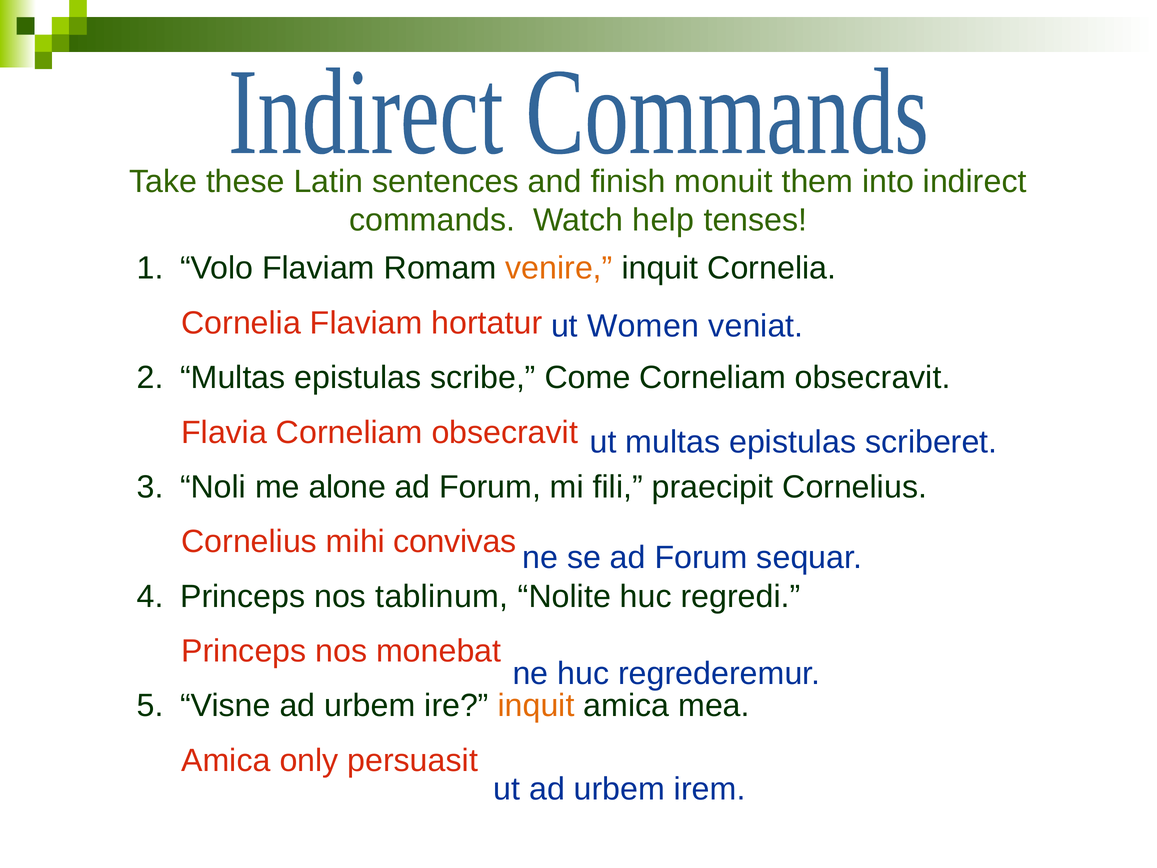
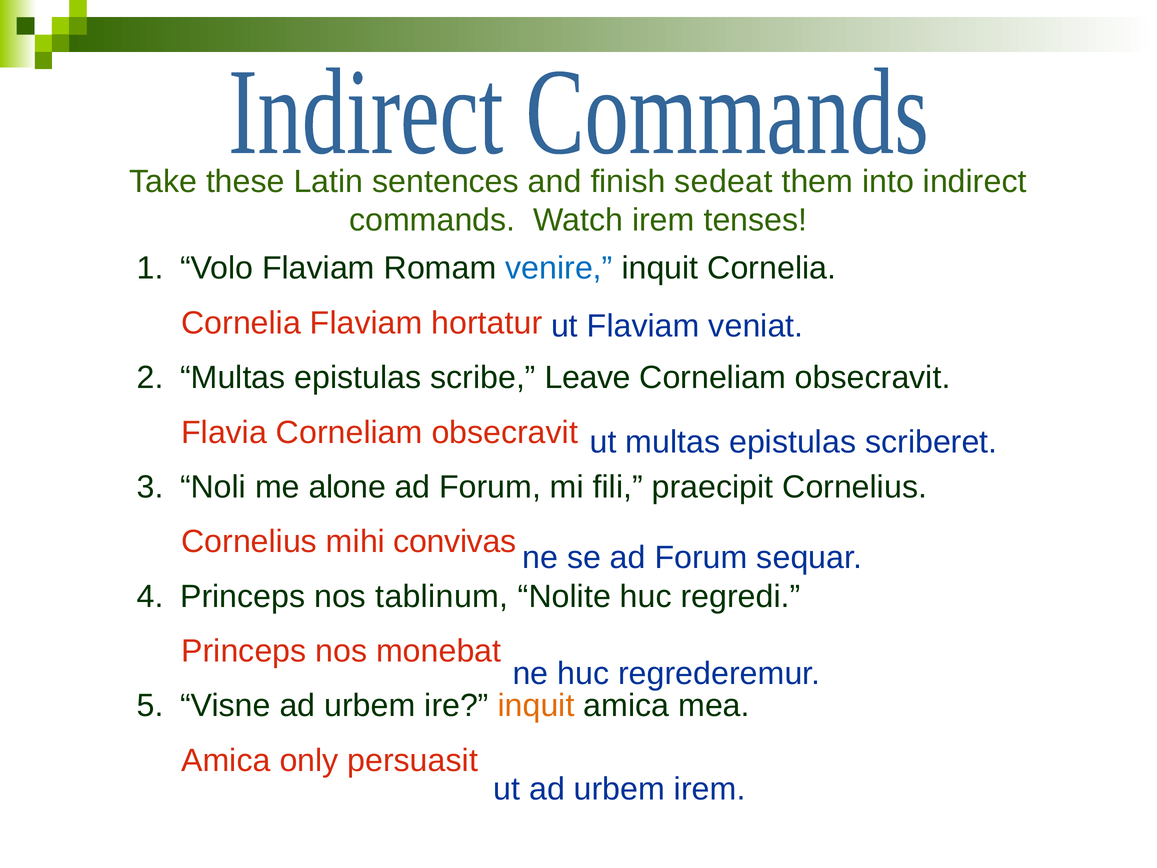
monuit: monuit -> sedeat
Watch help: help -> irem
venire colour: orange -> blue
ut Women: Women -> Flaviam
Come: Come -> Leave
